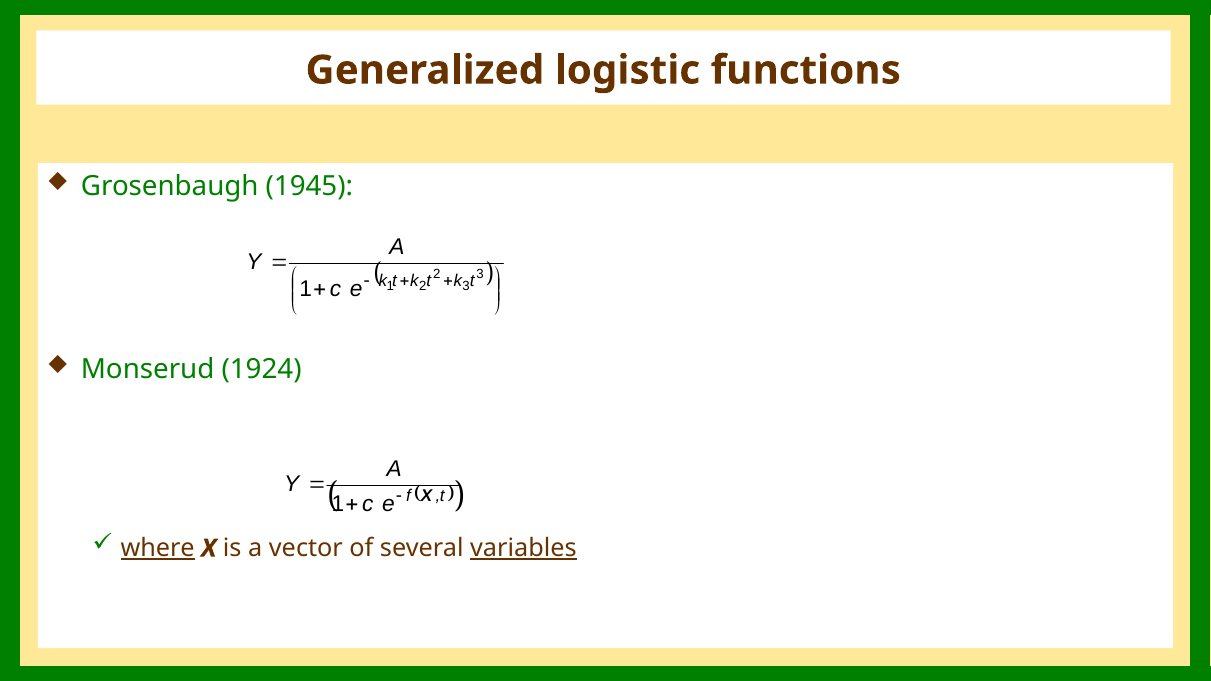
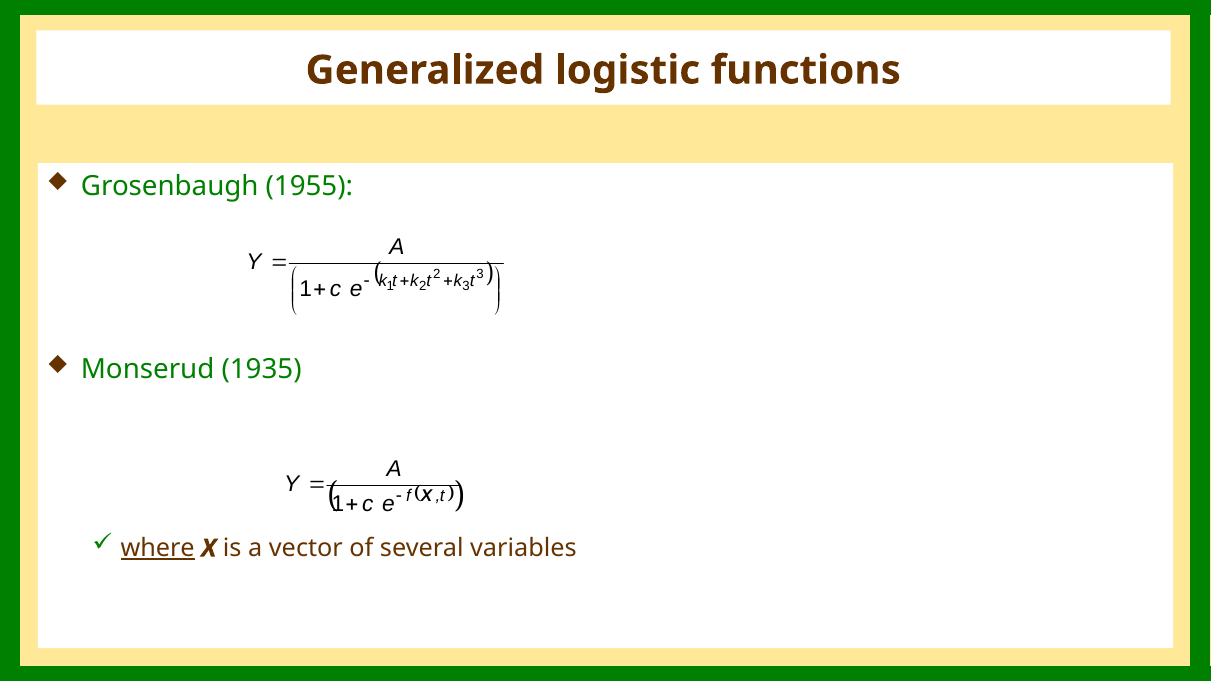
1945: 1945 -> 1955
1924: 1924 -> 1935
variables underline: present -> none
